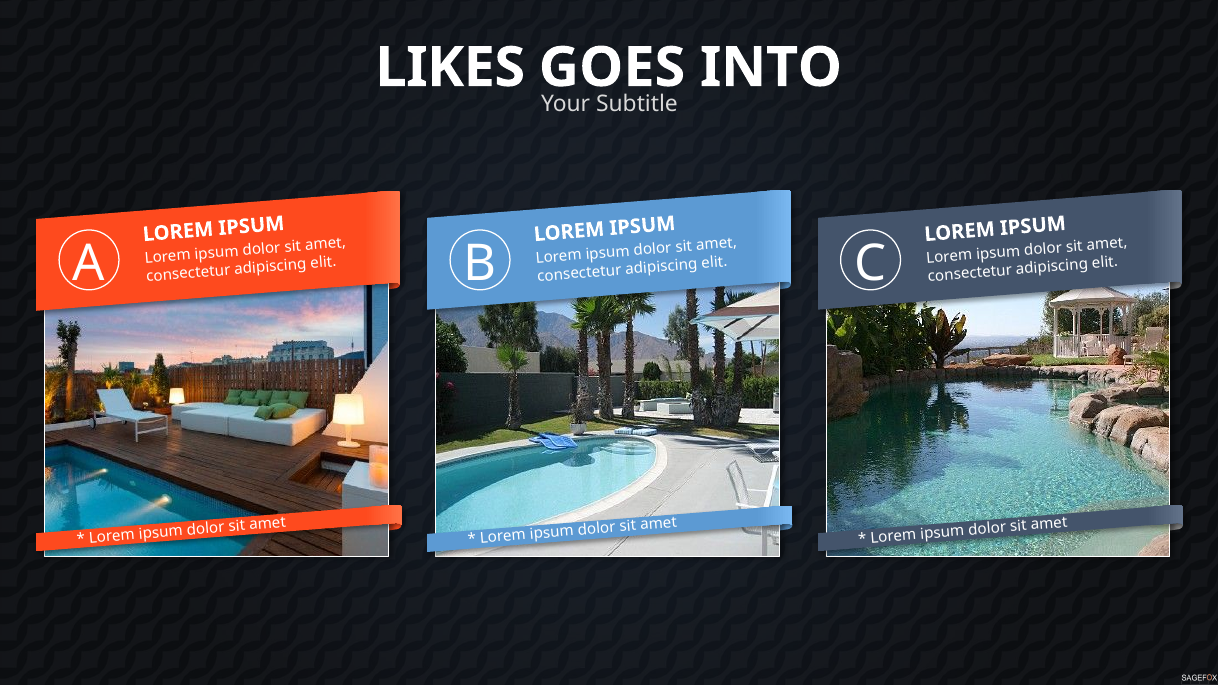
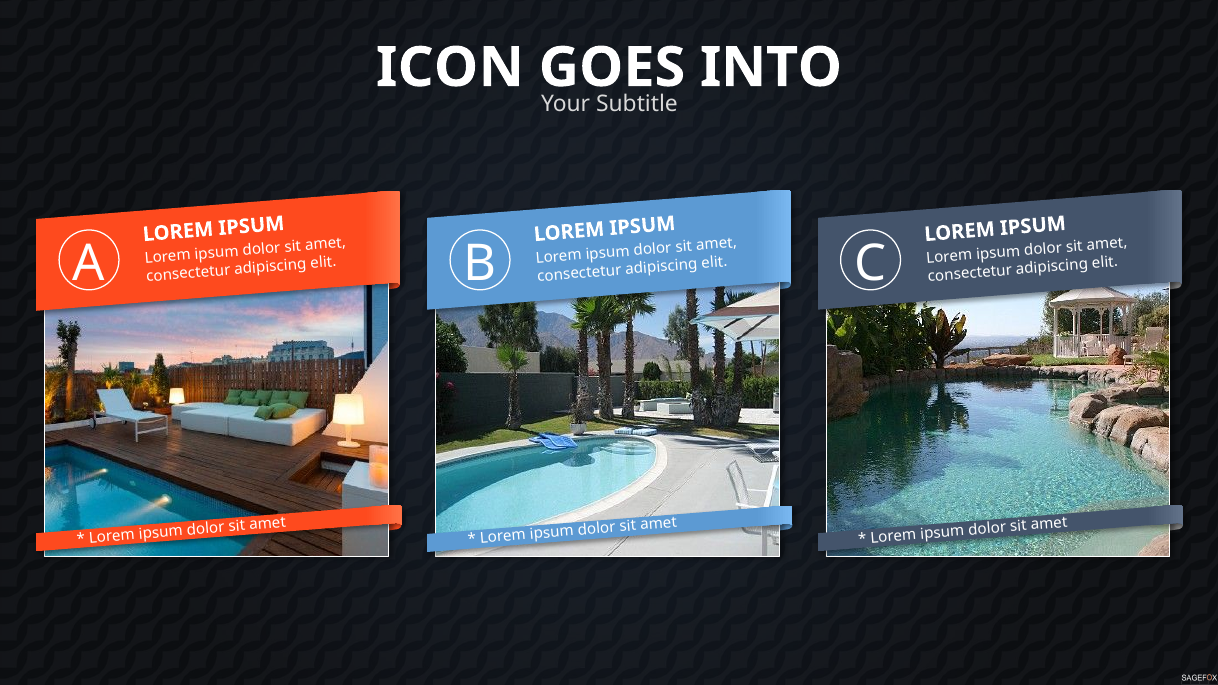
LIKES: LIKES -> ICON
